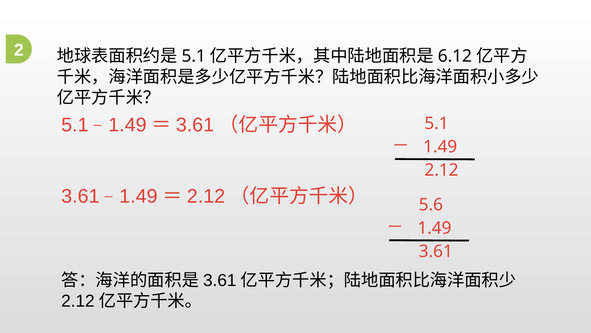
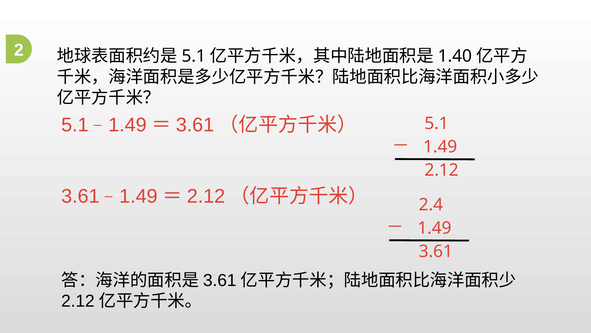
6.12: 6.12 -> 1.40
5.6: 5.6 -> 2.4
